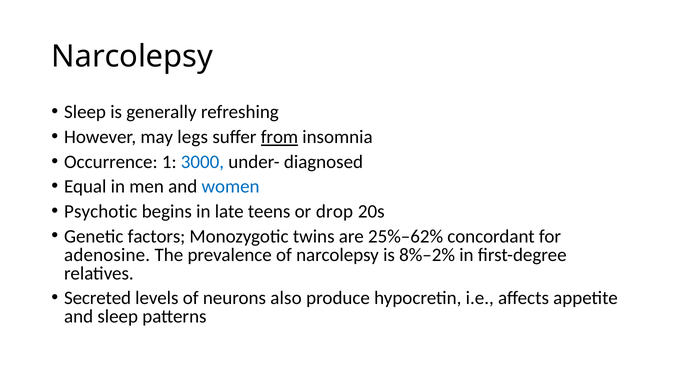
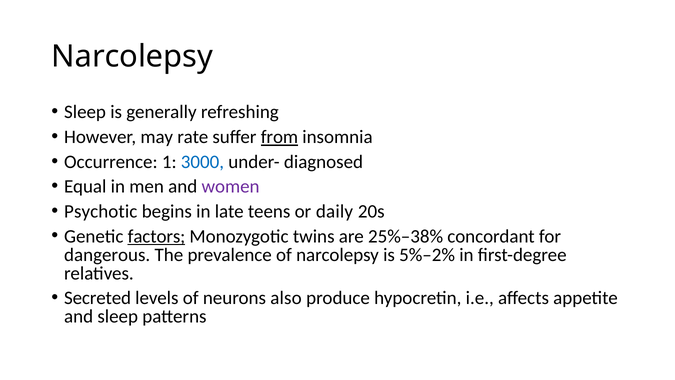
legs: legs -> rate
women colour: blue -> purple
drop: drop -> daily
factors underline: none -> present
25%–62%: 25%–62% -> 25%–38%
adenosine: adenosine -> dangerous
8%–2%: 8%–2% -> 5%–2%
